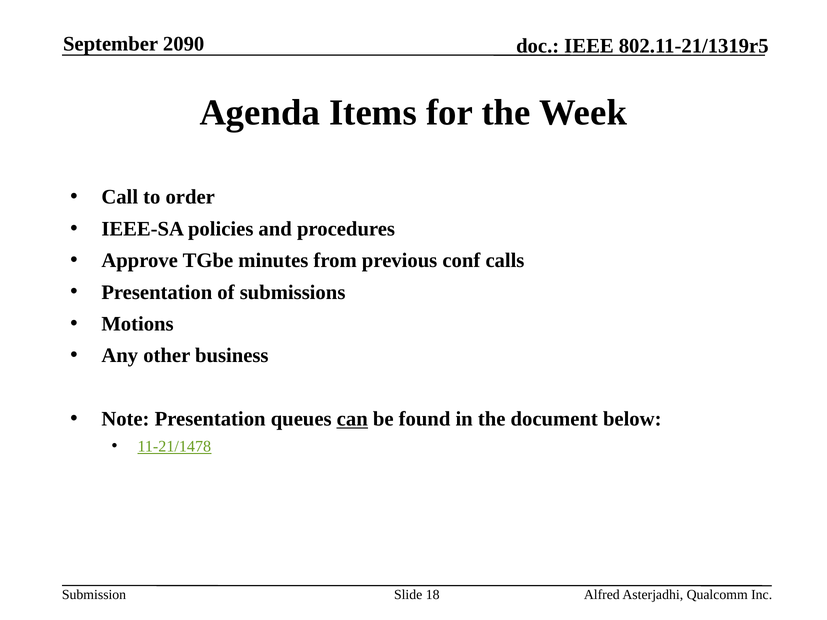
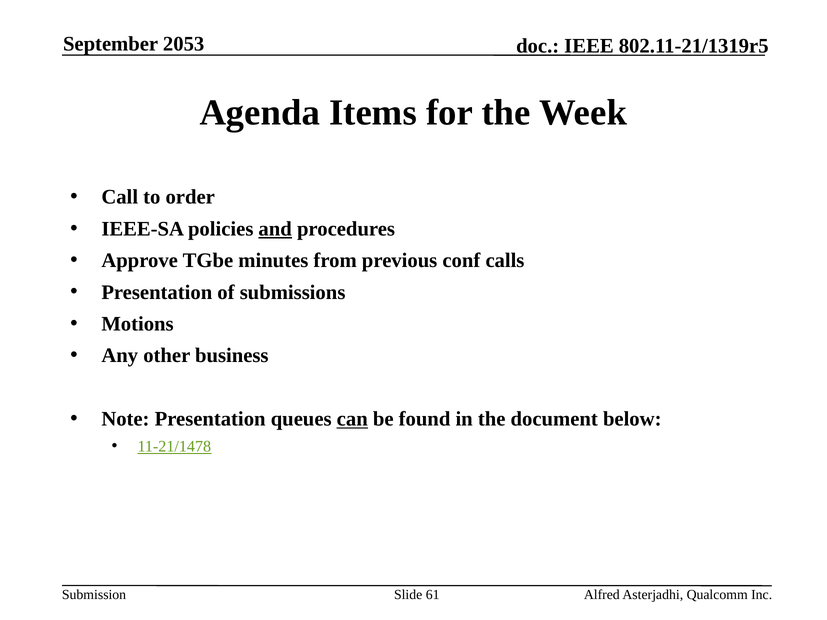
2090: 2090 -> 2053
and underline: none -> present
18: 18 -> 61
